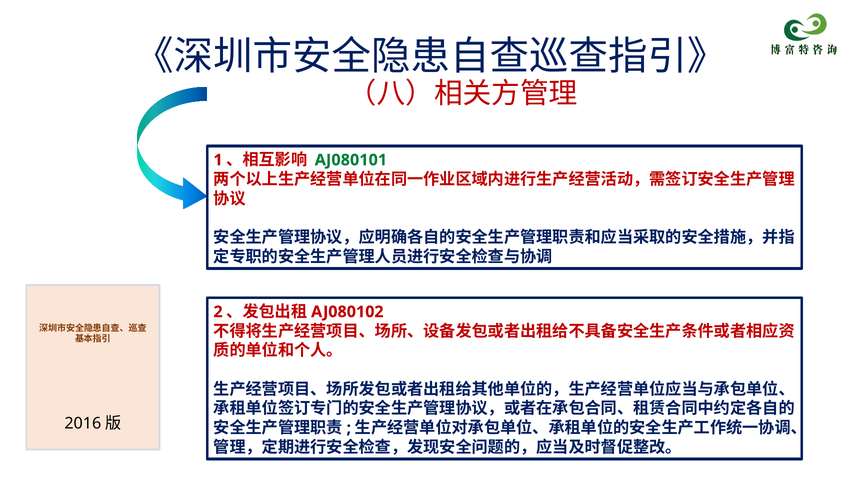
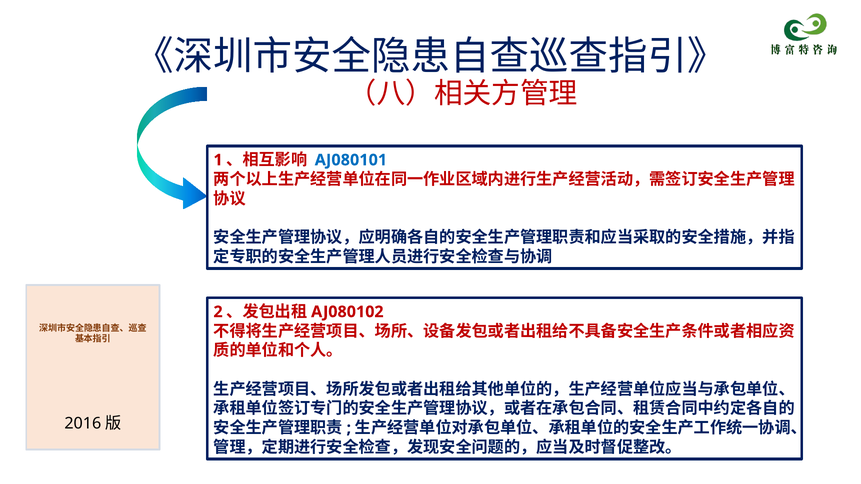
AJ080101 colour: green -> blue
